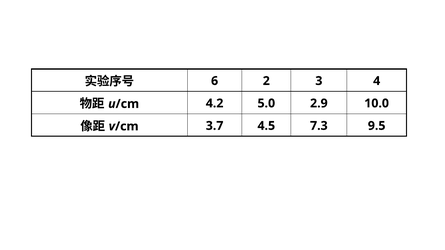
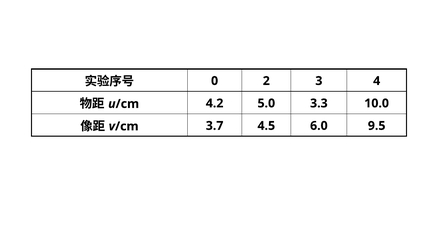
6: 6 -> 0
2.9: 2.9 -> 3.3
7.3: 7.3 -> 6.0
